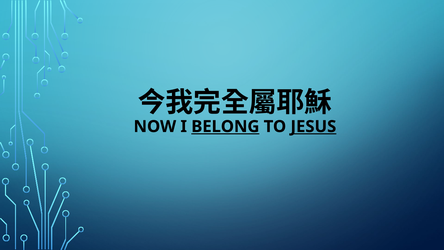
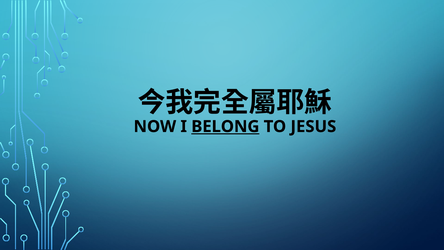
JESUS underline: present -> none
